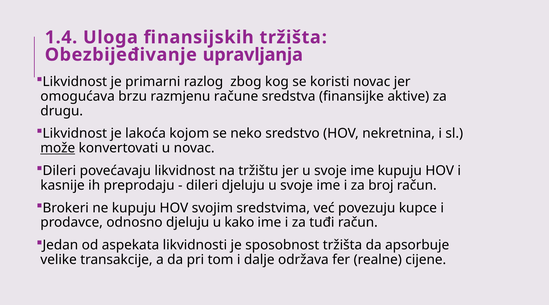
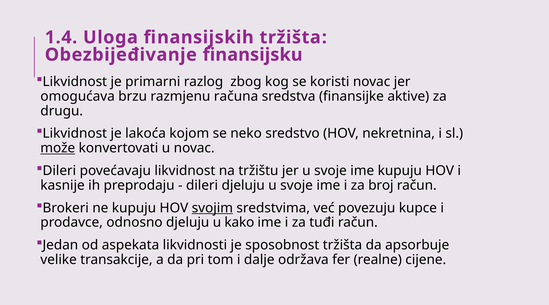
upravljanja: upravljanja -> finansijsku
račune: račune -> računa
svojim underline: none -> present
